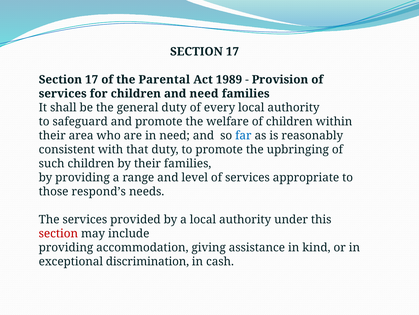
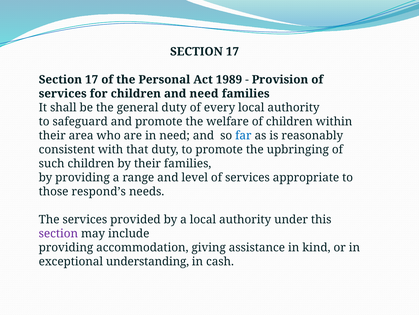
Parental: Parental -> Personal
section at (58, 233) colour: red -> purple
discrimination: discrimination -> understanding
